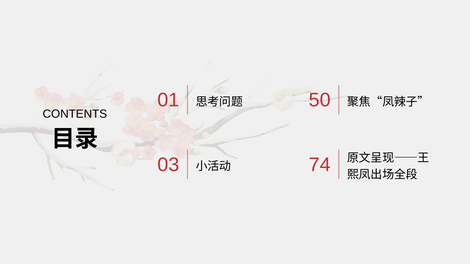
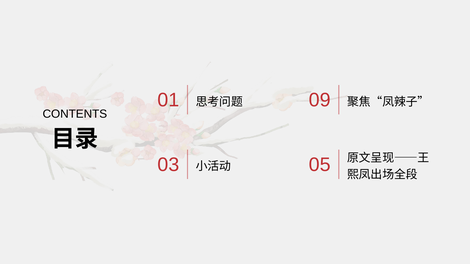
50: 50 -> 09
74: 74 -> 05
